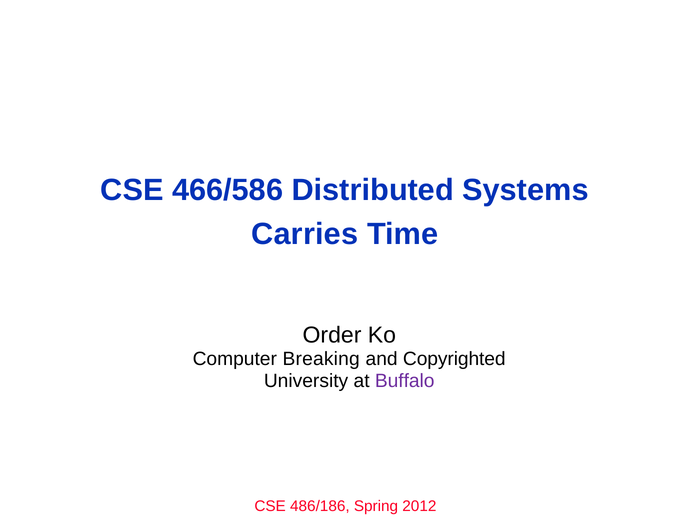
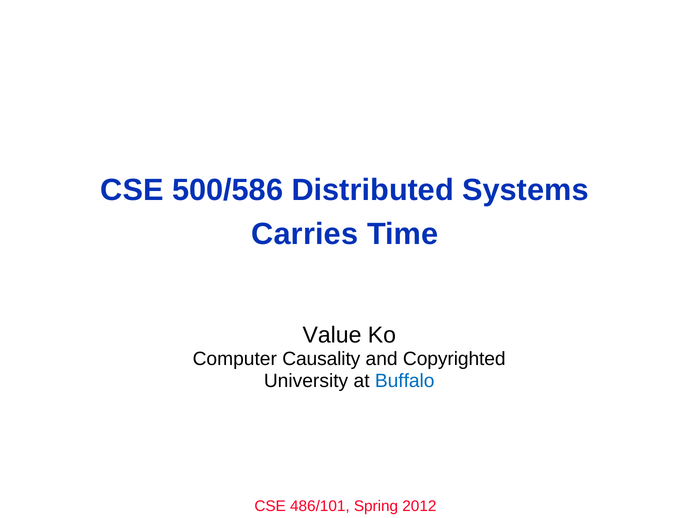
466/586: 466/586 -> 500/586
Order: Order -> Value
Breaking: Breaking -> Causality
Buffalo colour: purple -> blue
486/186: 486/186 -> 486/101
